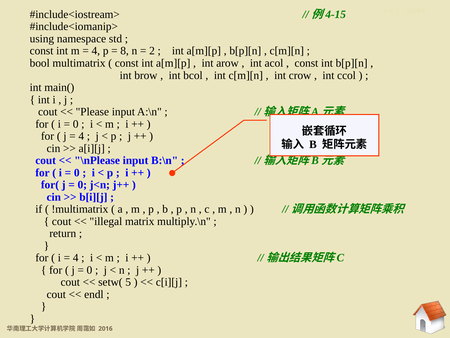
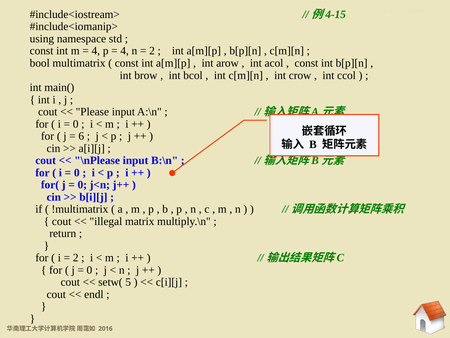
8 at (125, 51): 8 -> 4
4 at (81, 136): 4 -> 6
4 at (76, 257): 4 -> 2
